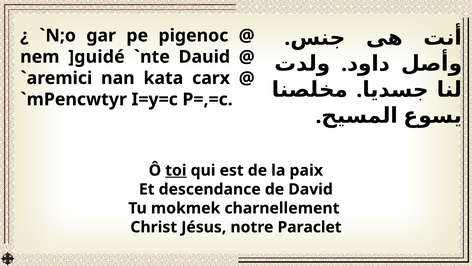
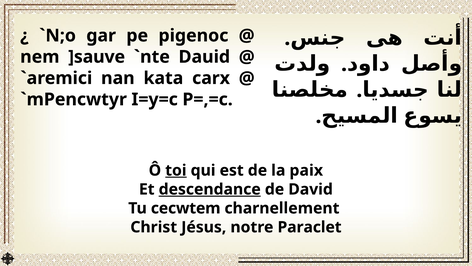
]guidé: ]guidé -> ]sauve
descendance underline: none -> present
mokmek: mokmek -> cecwtem
